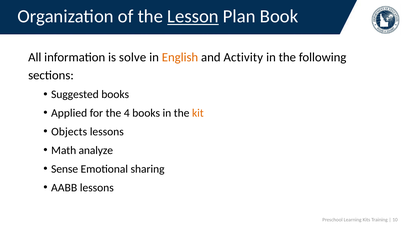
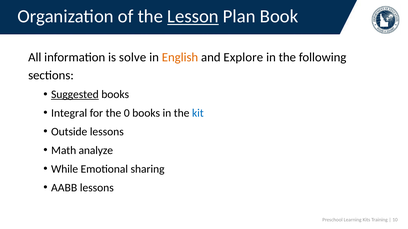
Activity: Activity -> Explore
Suggested underline: none -> present
Applied: Applied -> Integral
4: 4 -> 0
kit colour: orange -> blue
Objects: Objects -> Outside
Sense: Sense -> While
